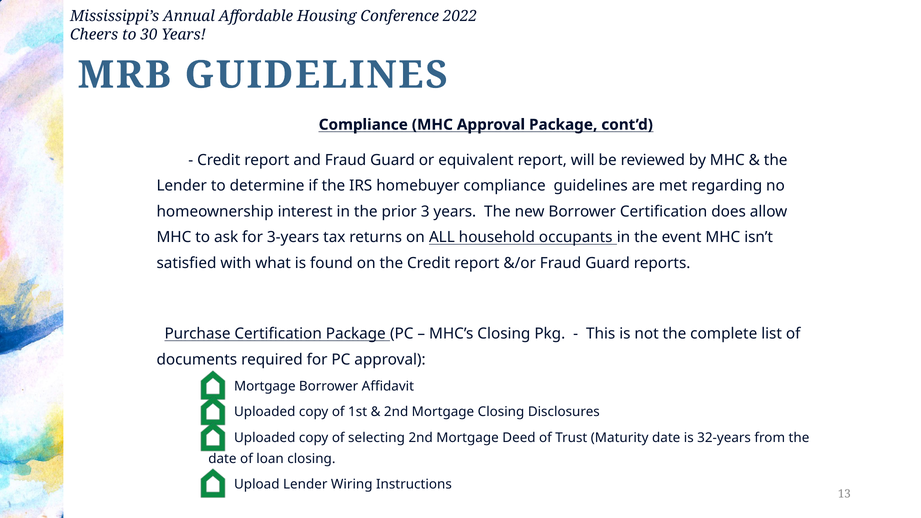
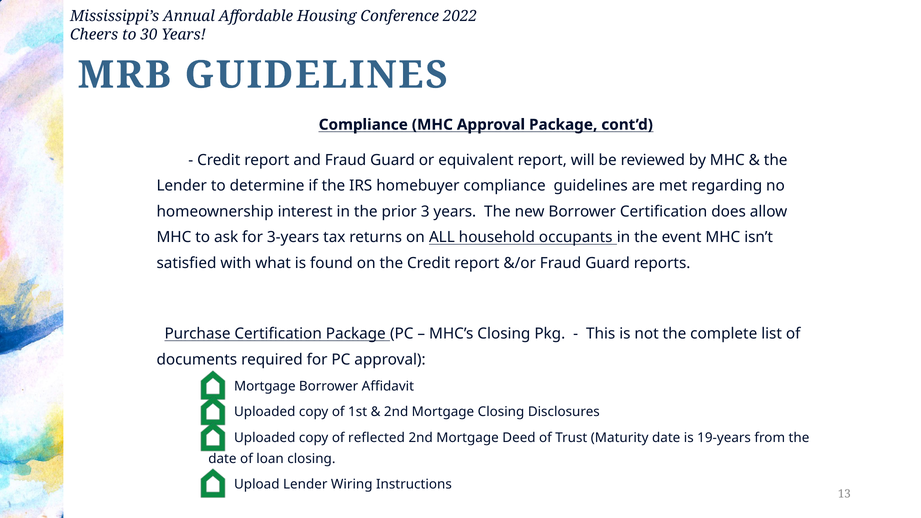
selecting: selecting -> reflected
32-years: 32-years -> 19-years
